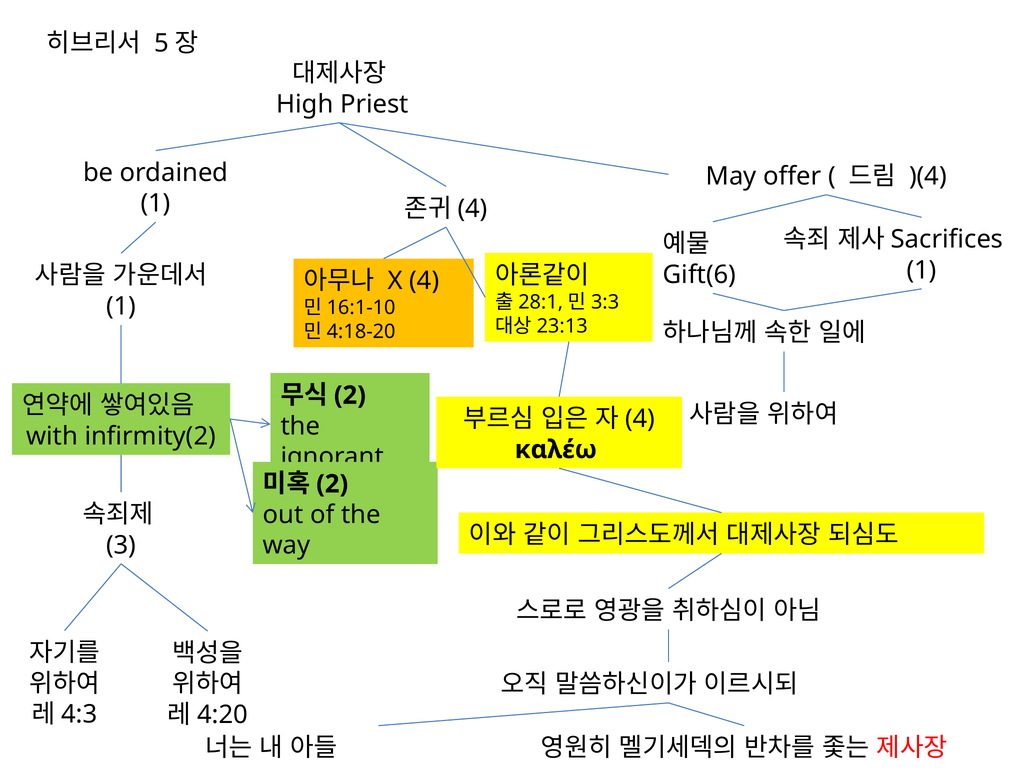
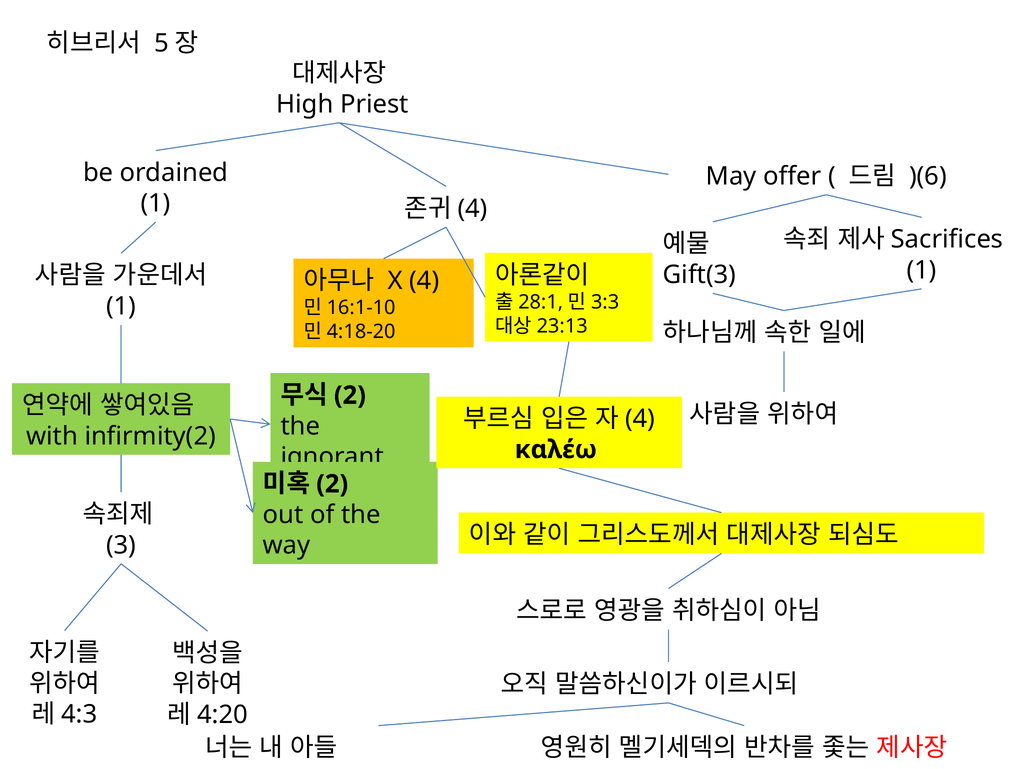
)(4: )(4 -> )(6
Gift(6: Gift(6 -> Gift(3
